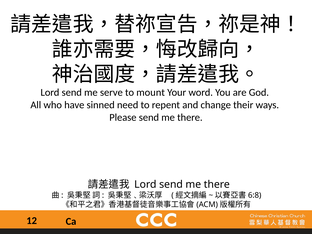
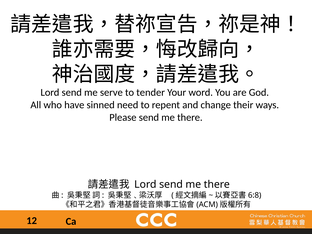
mount: mount -> tender
